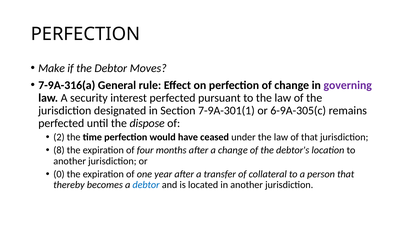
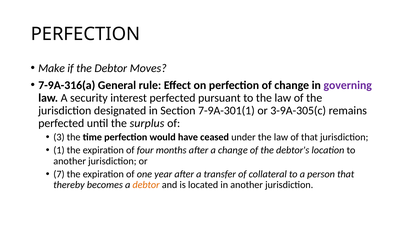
6-9A-305(c: 6-9A-305(c -> 3-9A-305(c
dispose: dispose -> surplus
2: 2 -> 3
8: 8 -> 1
0: 0 -> 7
debtor at (146, 185) colour: blue -> orange
